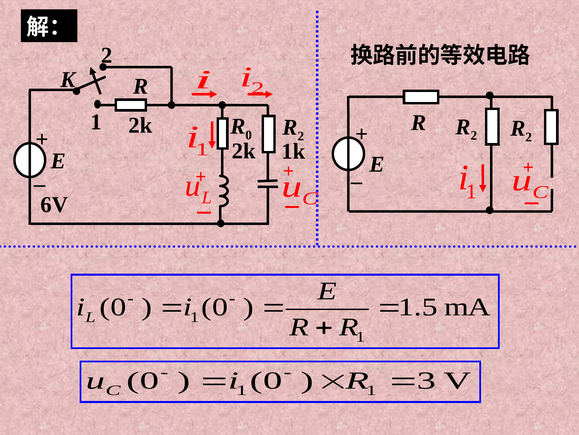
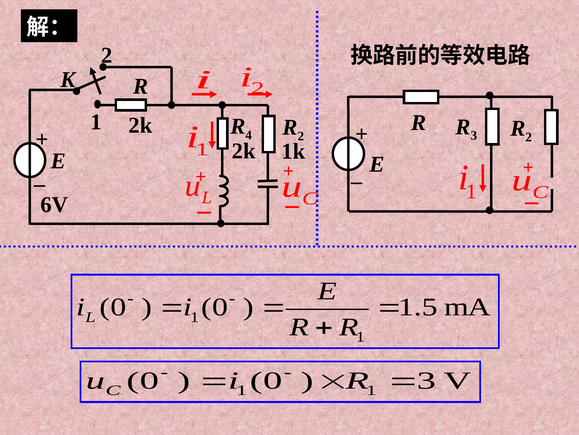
R 0: 0 -> 4
2 at (474, 135): 2 -> 3
